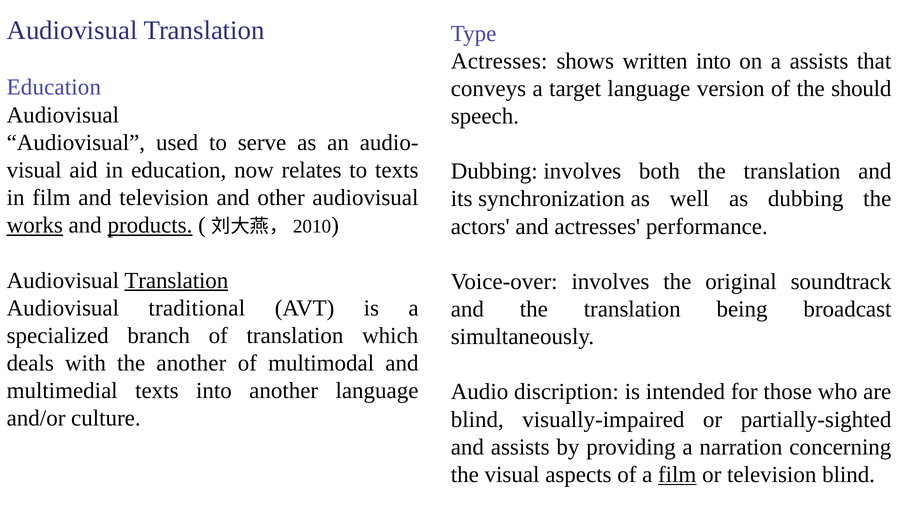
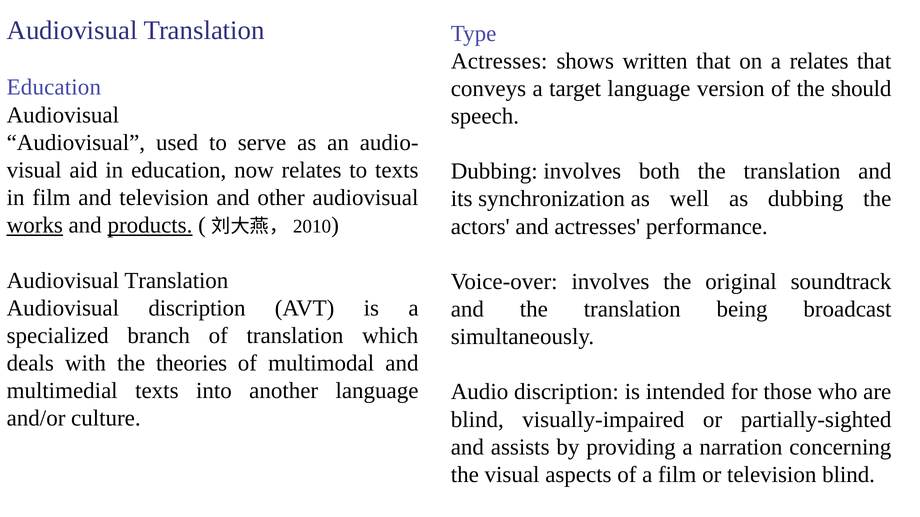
written into: into -> that
a assists: assists -> relates
Translation at (176, 281) underline: present -> none
Audiovisual traditional: traditional -> discription
the another: another -> theories
film at (677, 475) underline: present -> none
